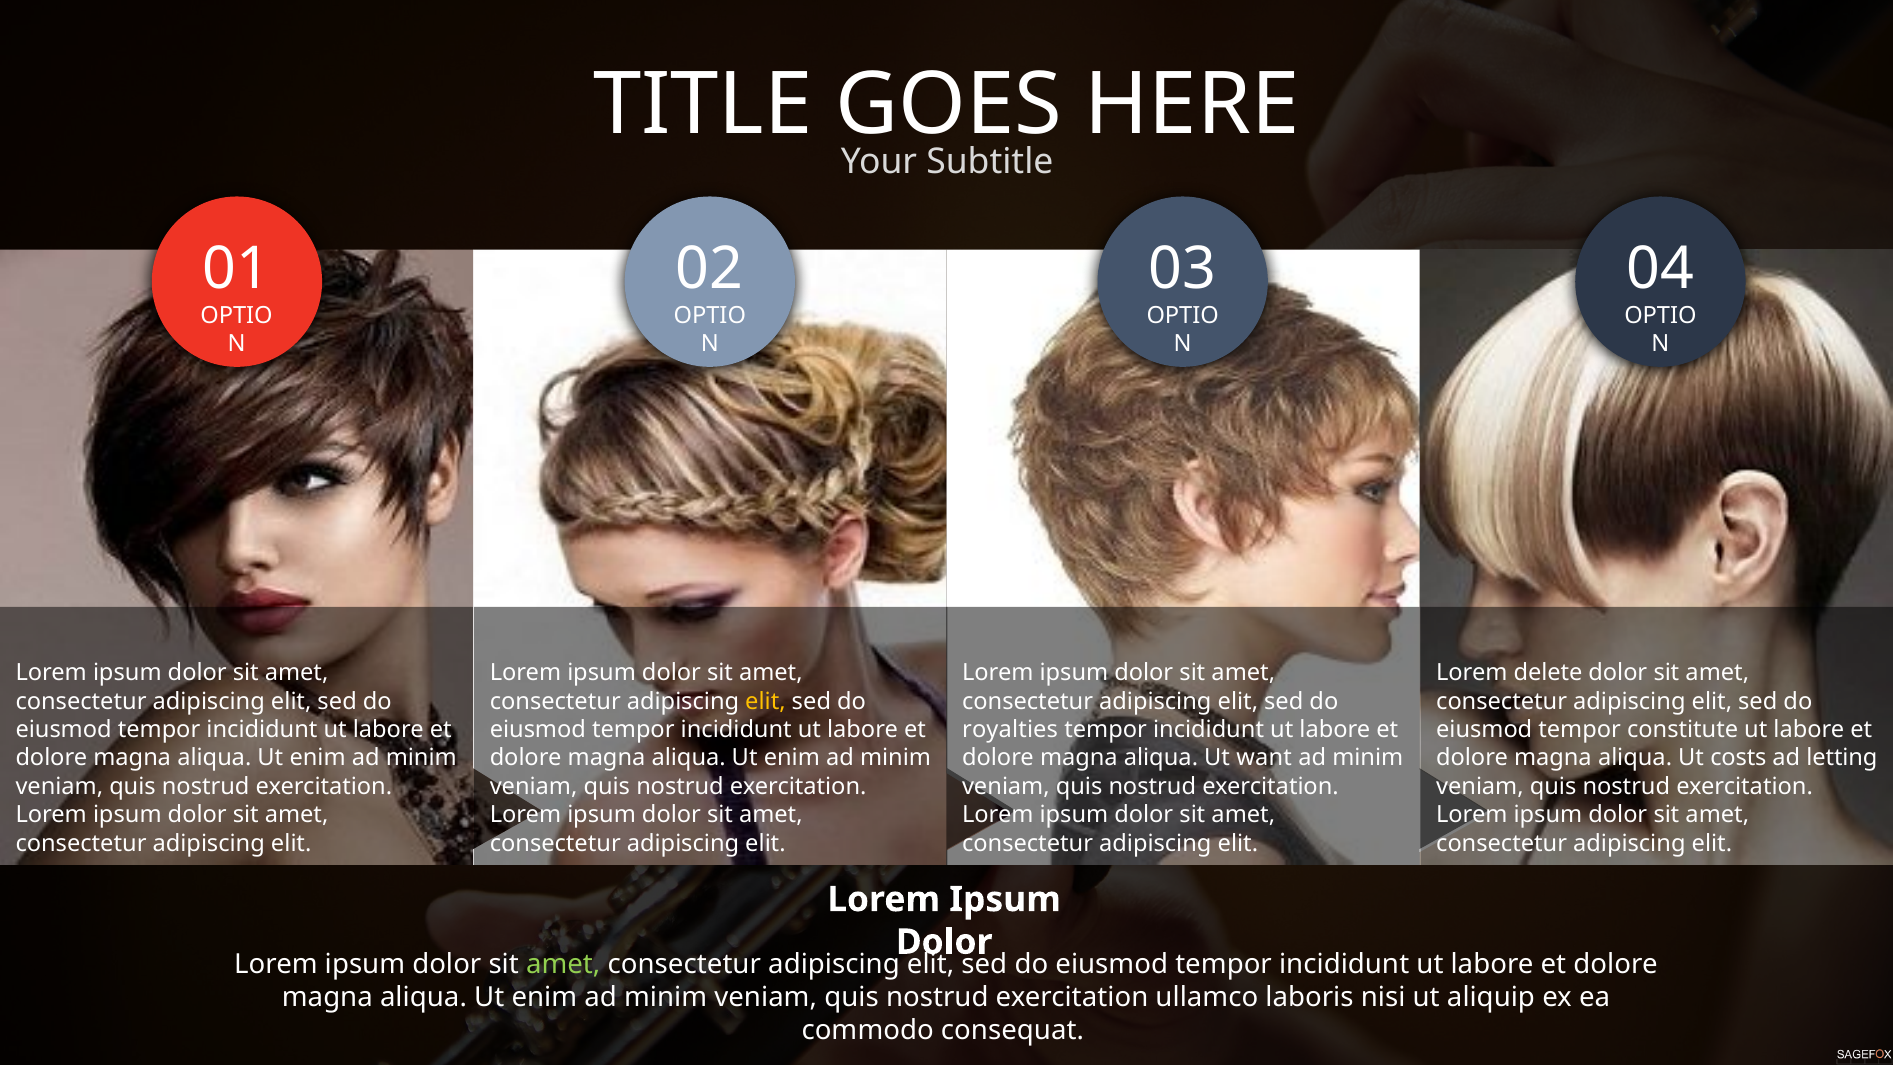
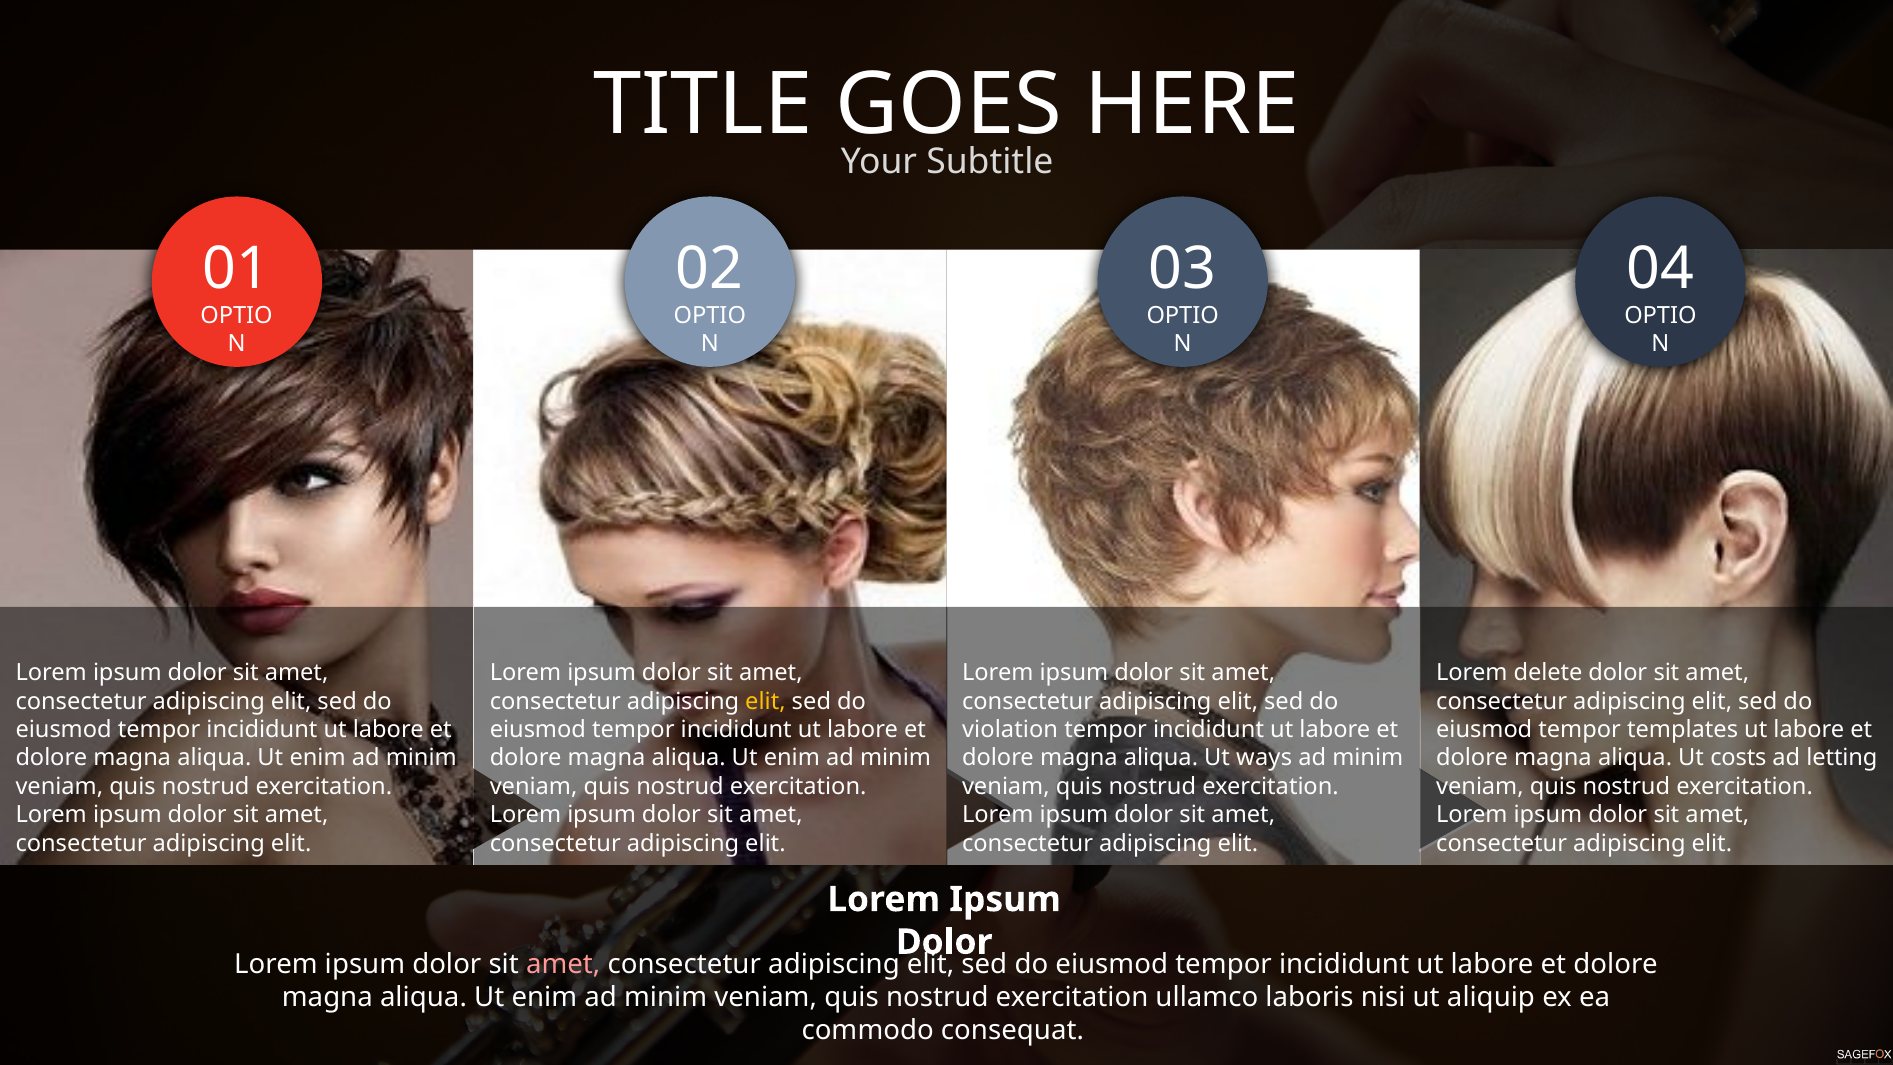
royalties: royalties -> violation
constitute: constitute -> templates
want: want -> ways
amet at (563, 964) colour: light green -> pink
